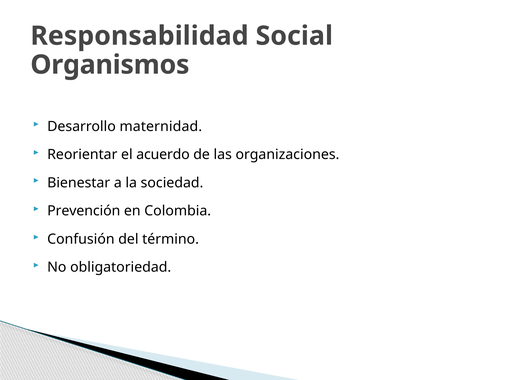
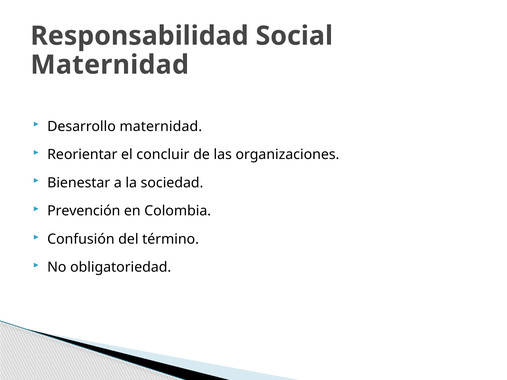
Organismos at (110, 65): Organismos -> Maternidad
acuerdo: acuerdo -> concluir
